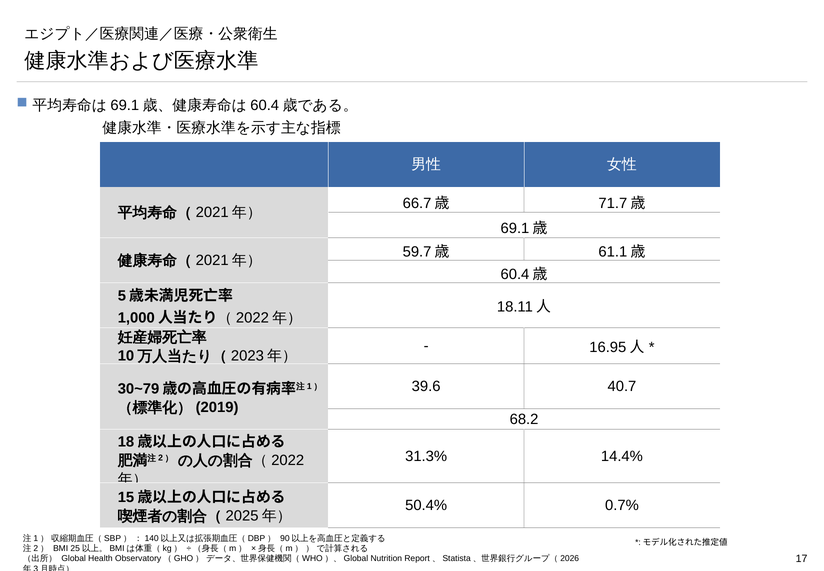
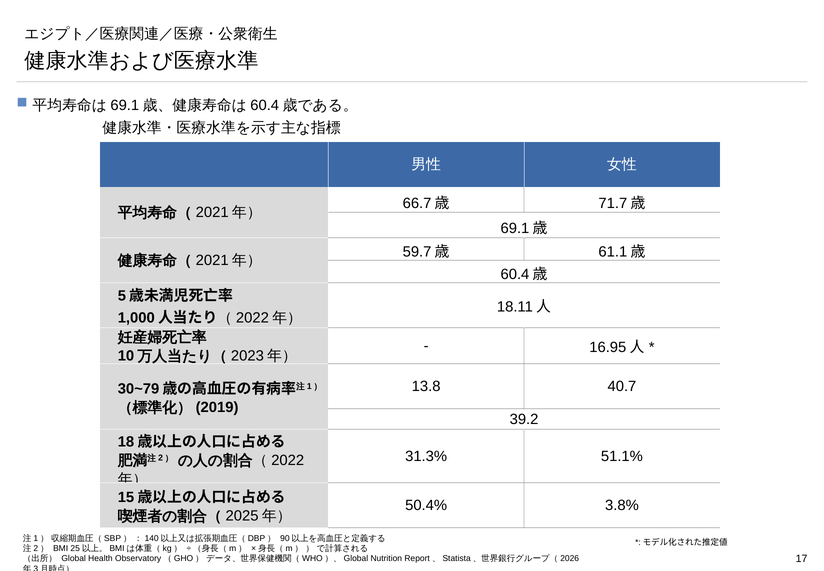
39.6: 39.6 -> 13.8
68.2: 68.2 -> 39.2
14.4%: 14.4% -> 51.1%
0.7%: 0.7% -> 3.8%
